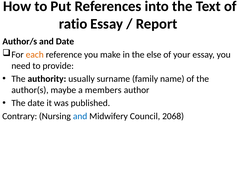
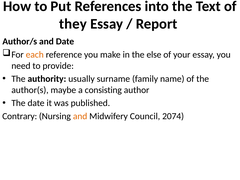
ratio: ratio -> they
members: members -> consisting
and at (80, 116) colour: blue -> orange
2068: 2068 -> 2074
